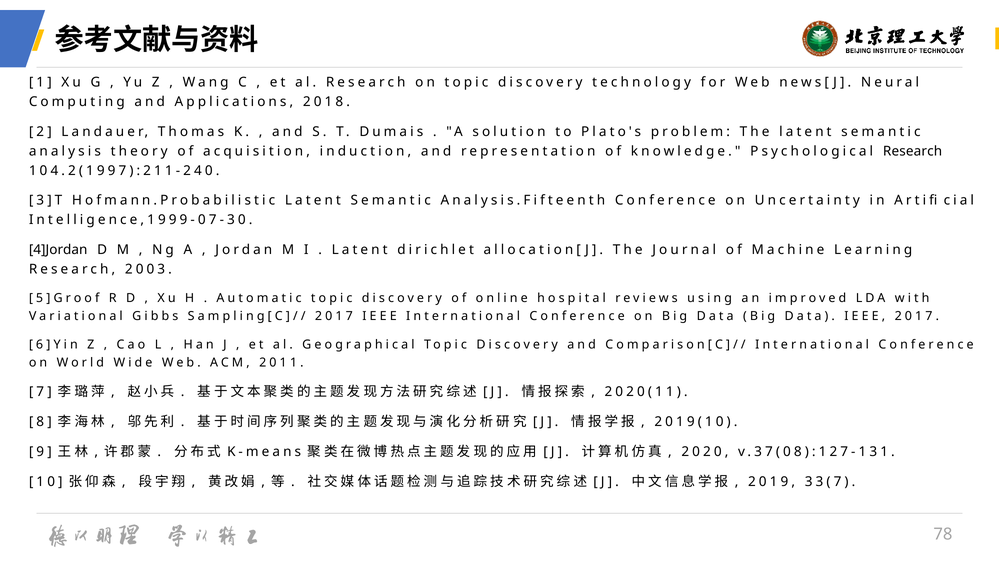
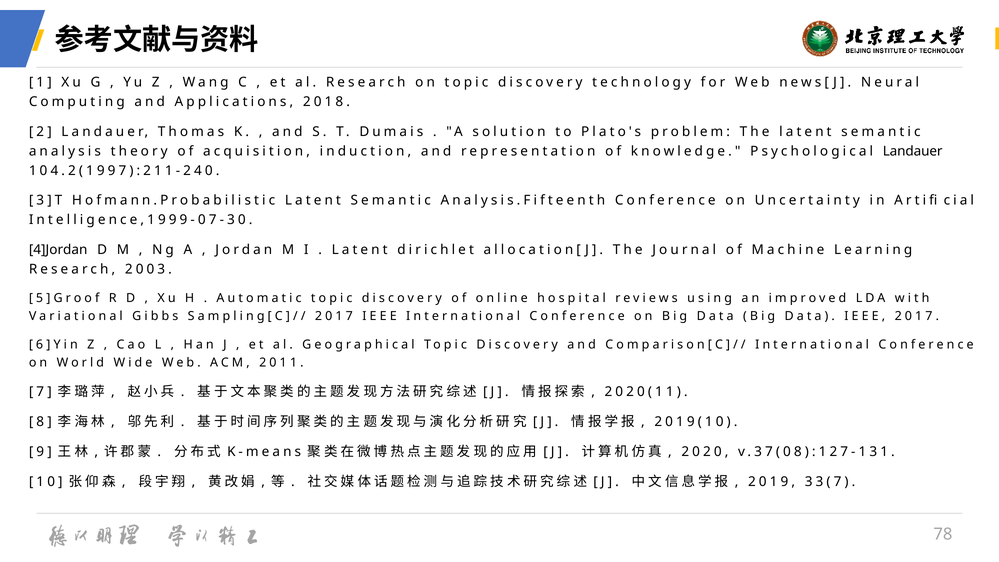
Psychological Research: Research -> Landauer
